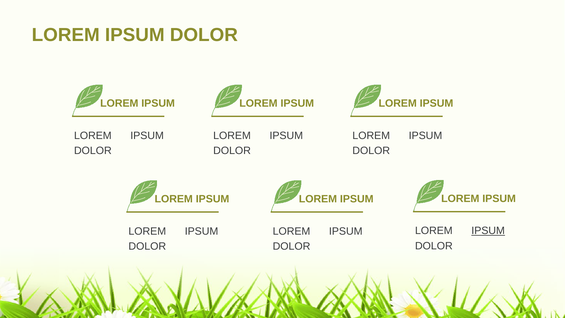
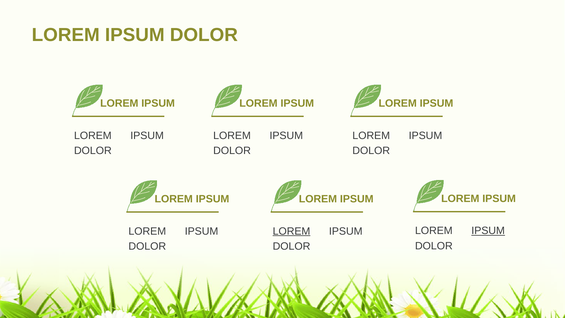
LOREM at (291, 231) underline: none -> present
